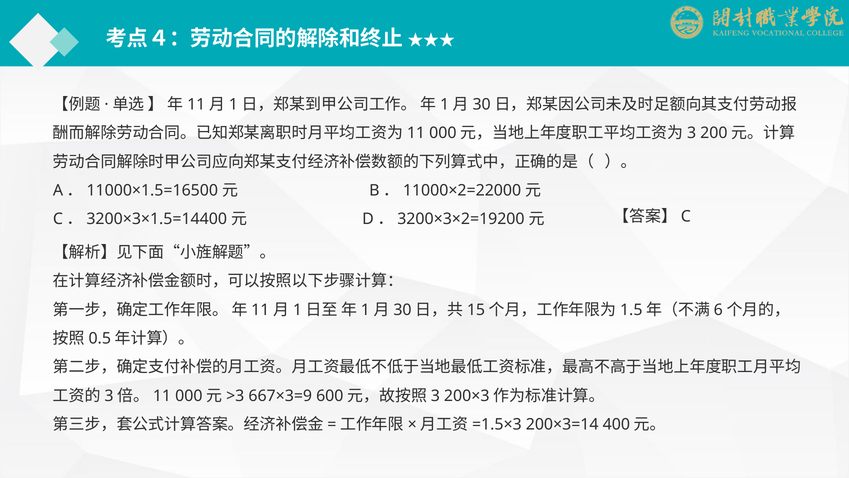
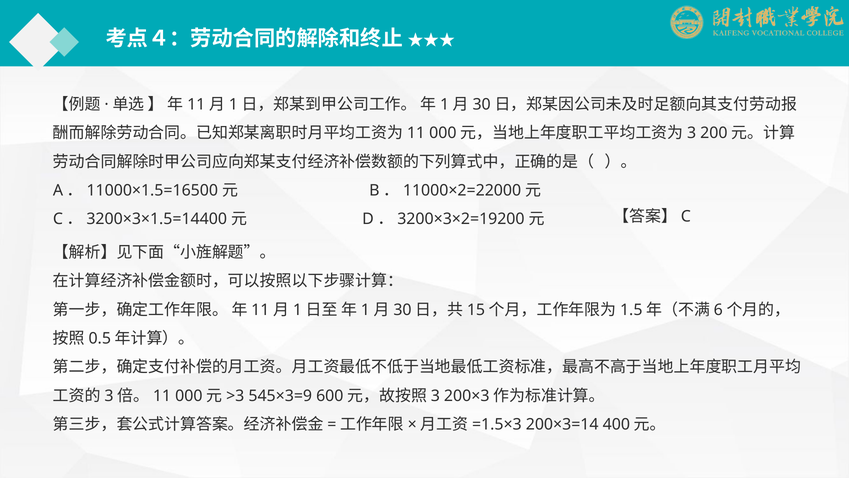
667×3=9: 667×3=9 -> 545×3=9
